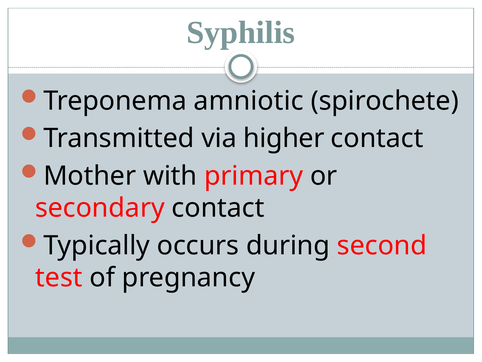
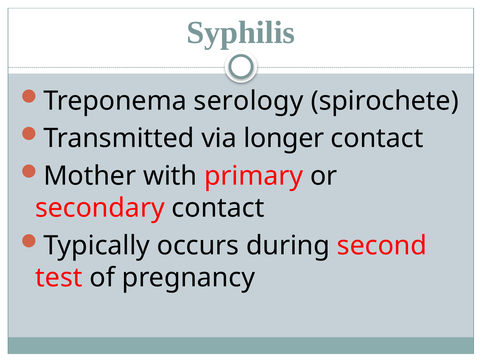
amniotic: amniotic -> serology
higher: higher -> longer
